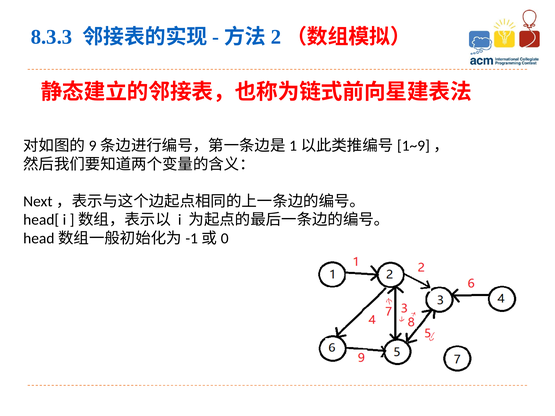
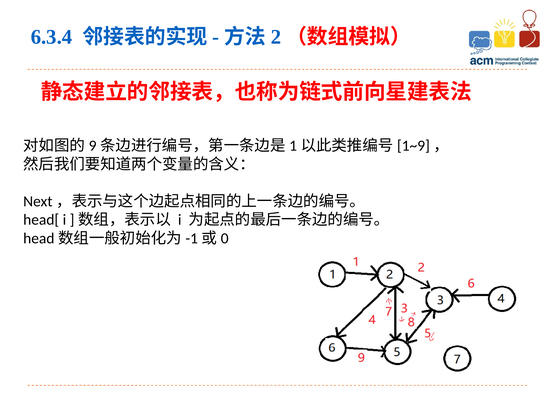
8.3.3: 8.3.3 -> 6.3.4
